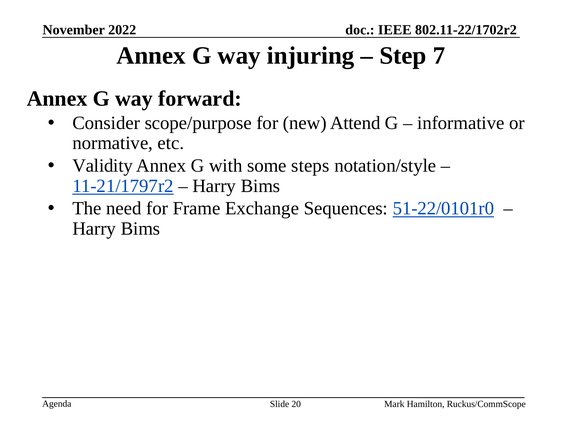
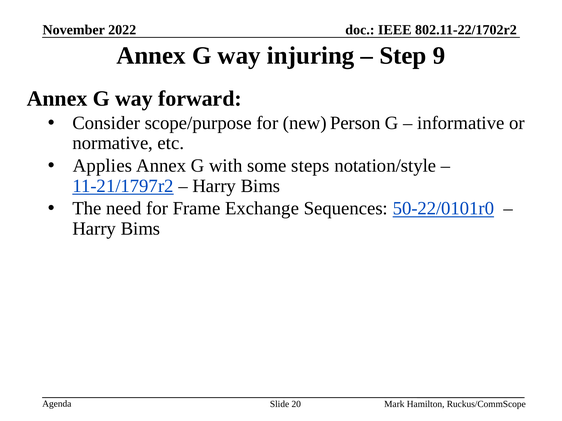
7: 7 -> 9
Attend: Attend -> Person
Validity: Validity -> Applies
51-22/0101r0: 51-22/0101r0 -> 50-22/0101r0
